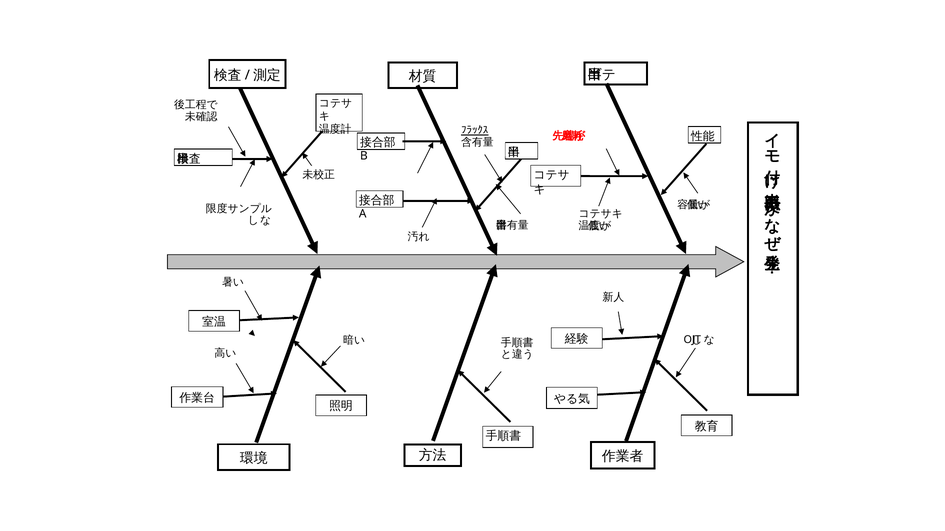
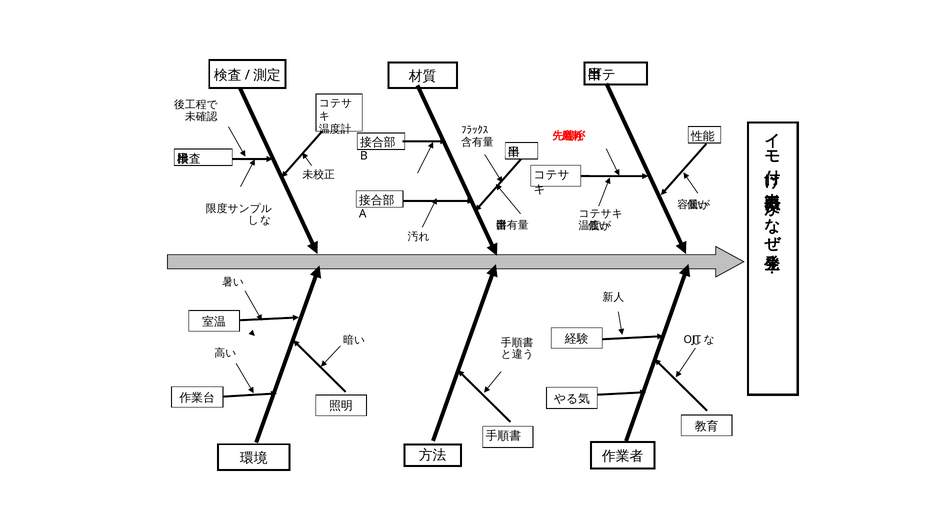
ﾌﾗｯｸｽ underline: present -> none
